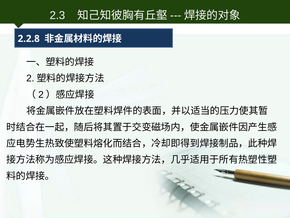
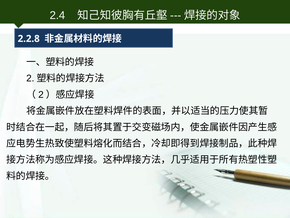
2.3: 2.3 -> 2.4
